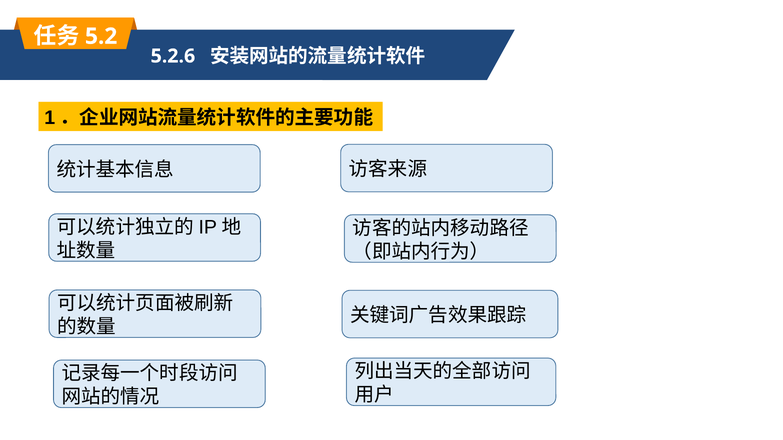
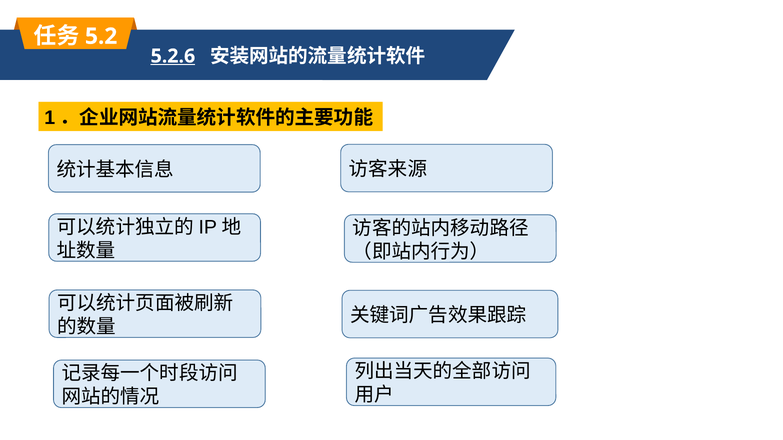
5.2.6 underline: none -> present
